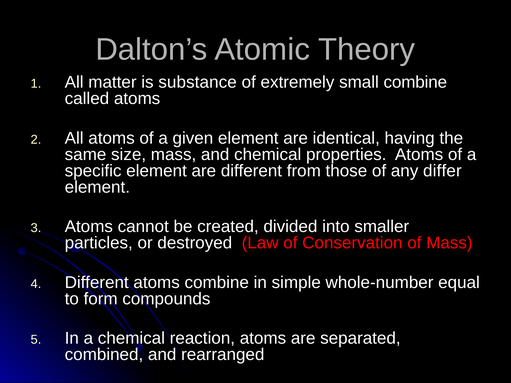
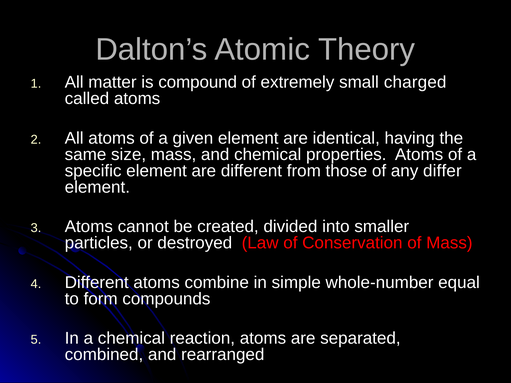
substance: substance -> compound
small combine: combine -> charged
